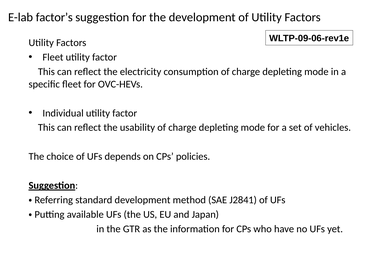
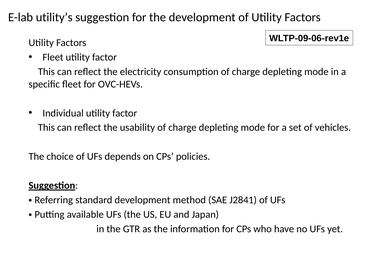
factor’s: factor’s -> utility’s
